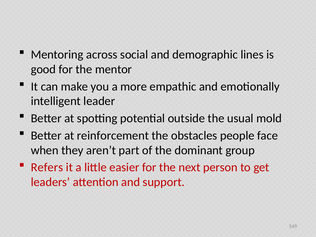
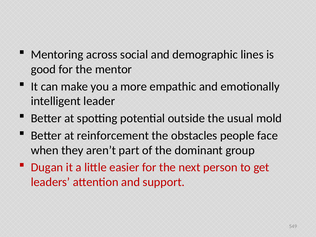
Refers: Refers -> Dugan
